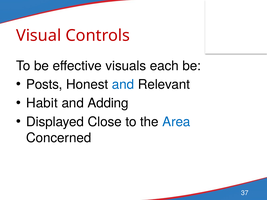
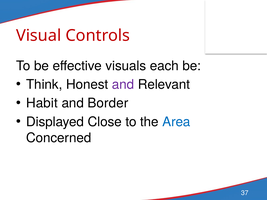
Posts: Posts -> Think
and at (123, 85) colour: blue -> purple
Adding: Adding -> Border
